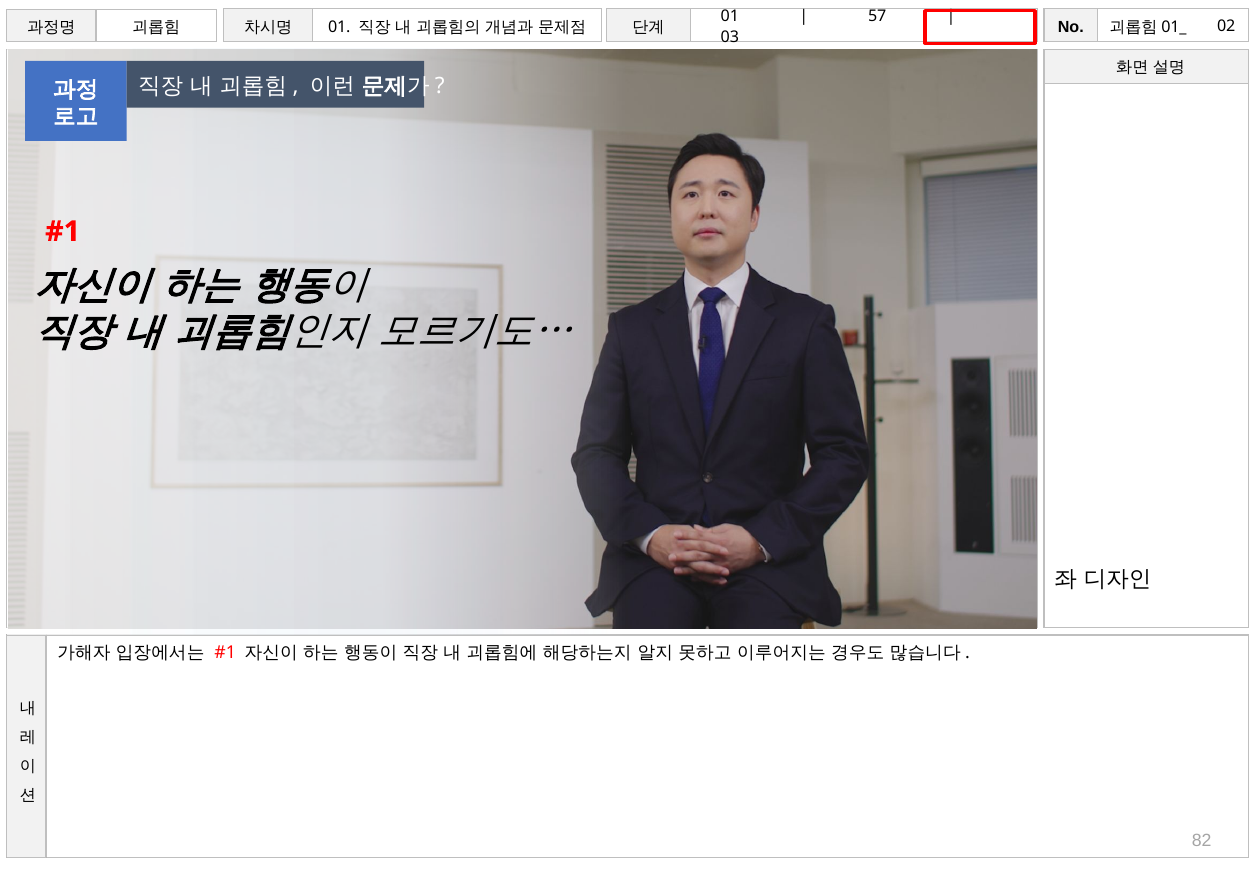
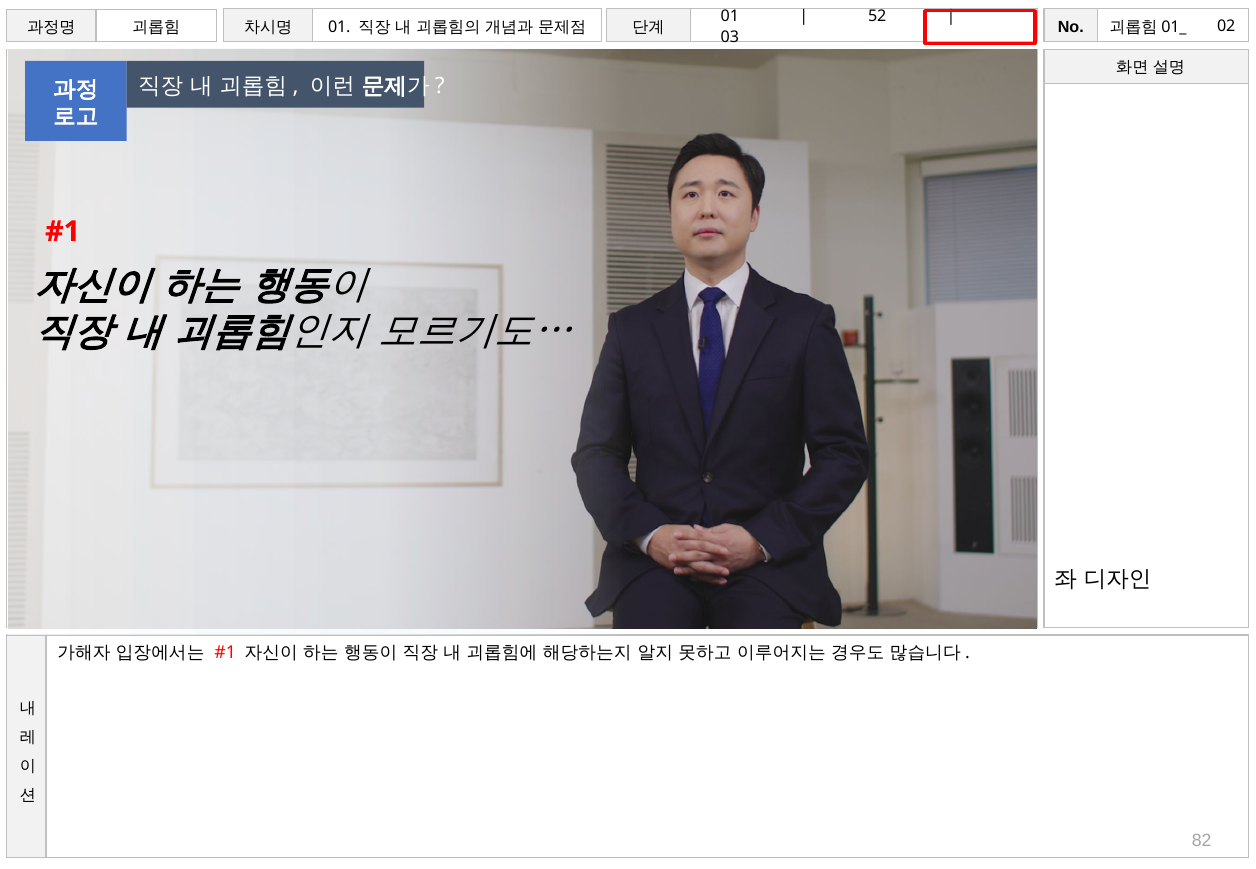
57: 57 -> 52
